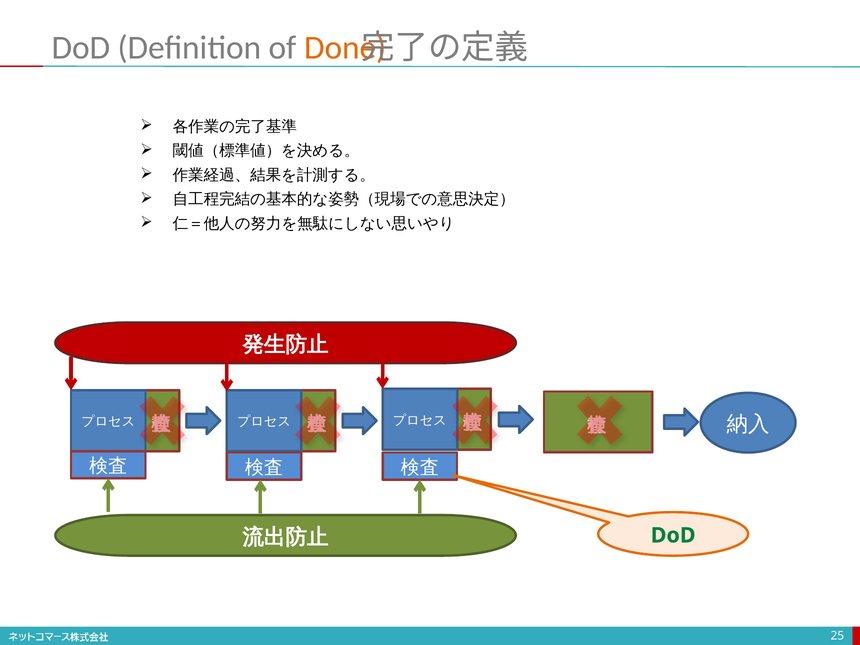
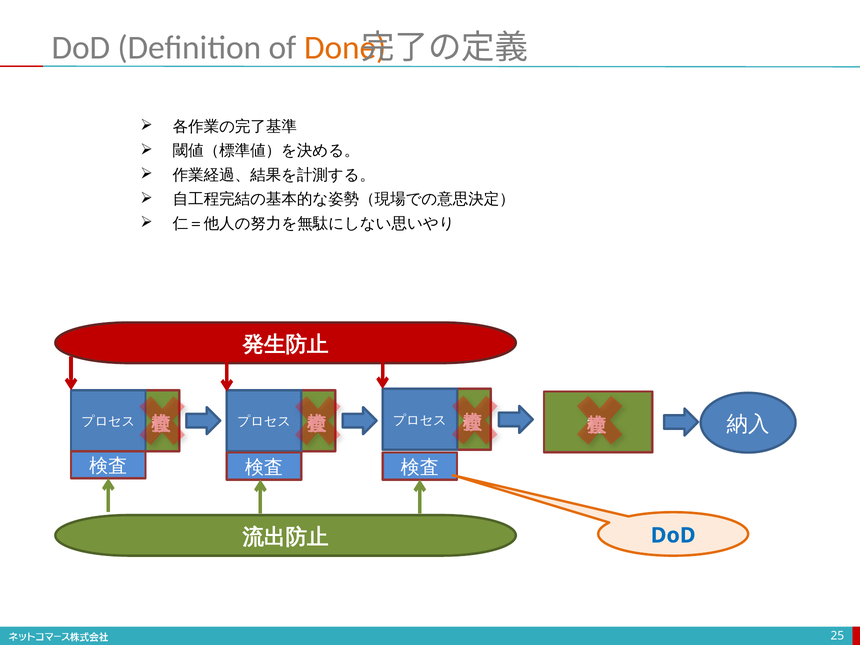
DoD at (673, 535) colour: green -> blue
